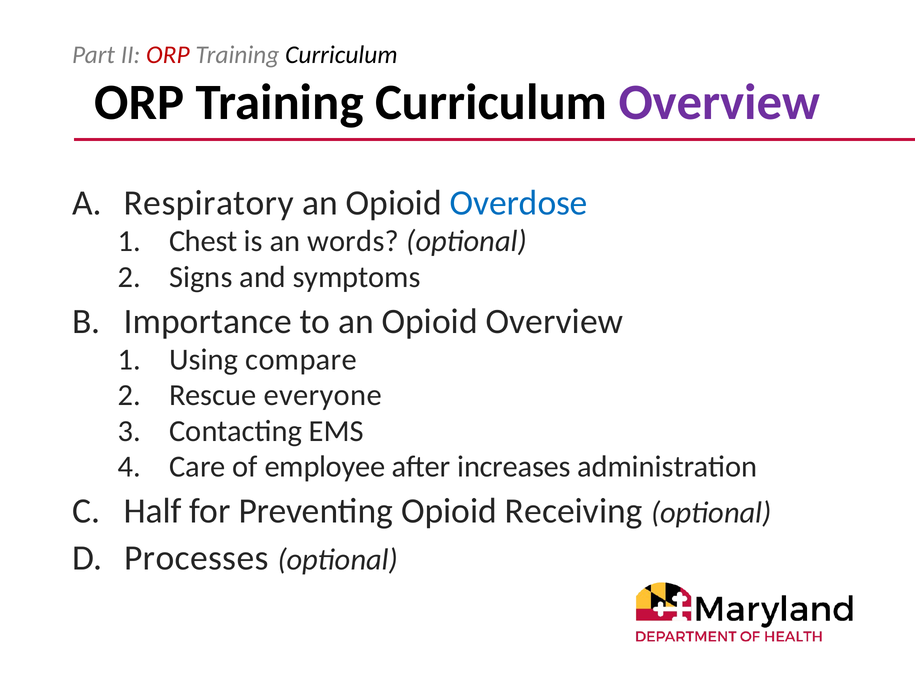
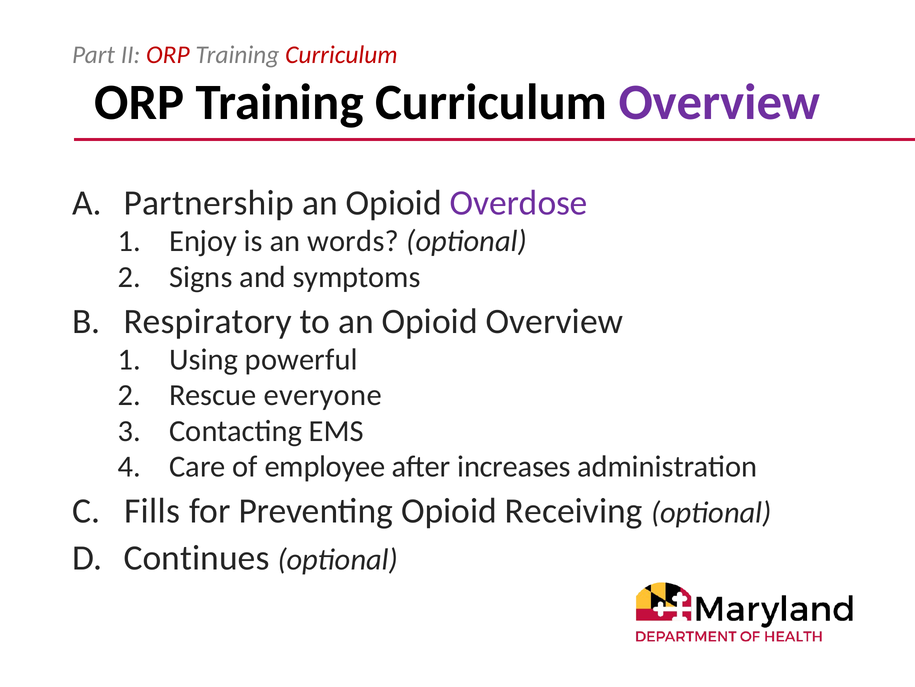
Curriculum at (341, 55) colour: black -> red
Respiratory: Respiratory -> Partnership
Overdose colour: blue -> purple
Chest: Chest -> Enjoy
Importance: Importance -> Respiratory
compare: compare -> powerful
Half: Half -> Fills
Processes: Processes -> Continues
